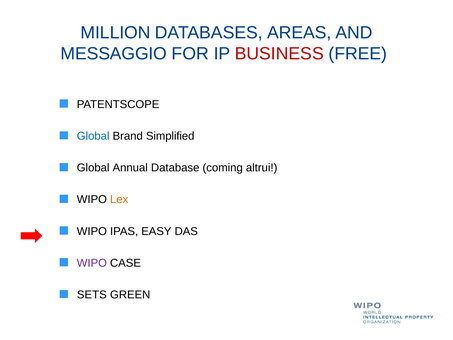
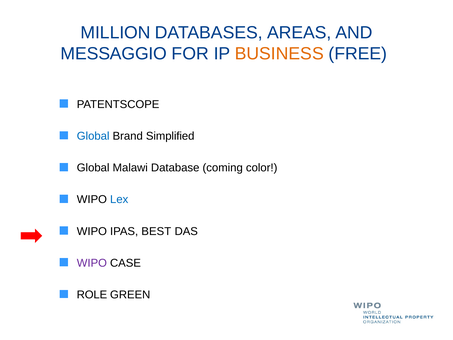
BUSINESS colour: red -> orange
Annual: Annual -> Malawi
altrui: altrui -> color
Lex colour: orange -> blue
EASY: EASY -> BEST
SETS: SETS -> ROLE
